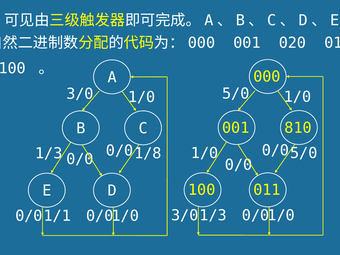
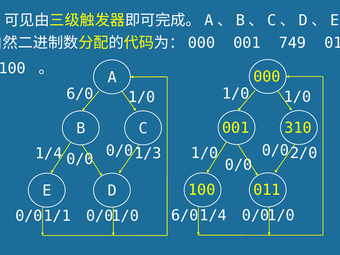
020: 020 -> 749
5/0 at (236, 94): 5/0 -> 1/0
3/0 at (80, 94): 3/0 -> 6/0
810: 810 -> 310
1/8: 1/8 -> 1/3
5/0 at (304, 153): 5/0 -> 2/0
1/3 at (49, 153): 1/3 -> 1/4
3/0 at (185, 215): 3/0 -> 6/0
1/3 at (213, 215): 1/3 -> 1/4
